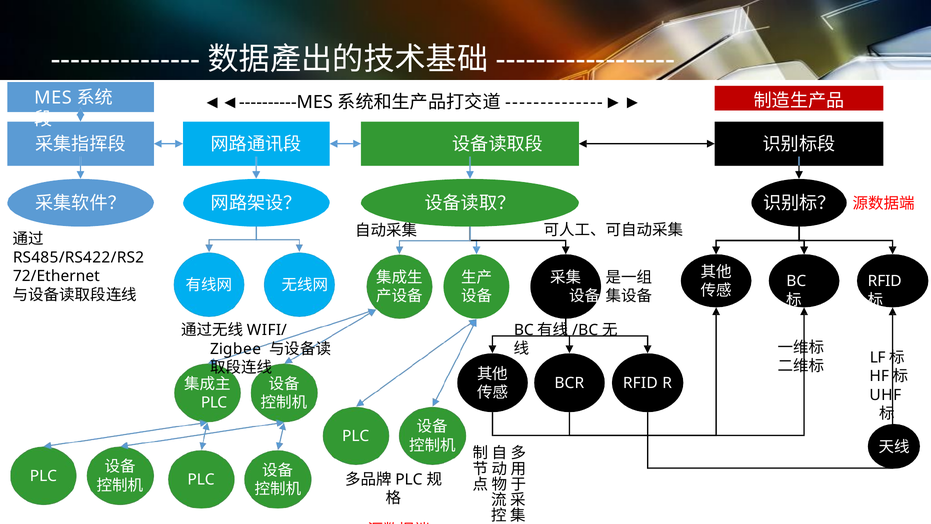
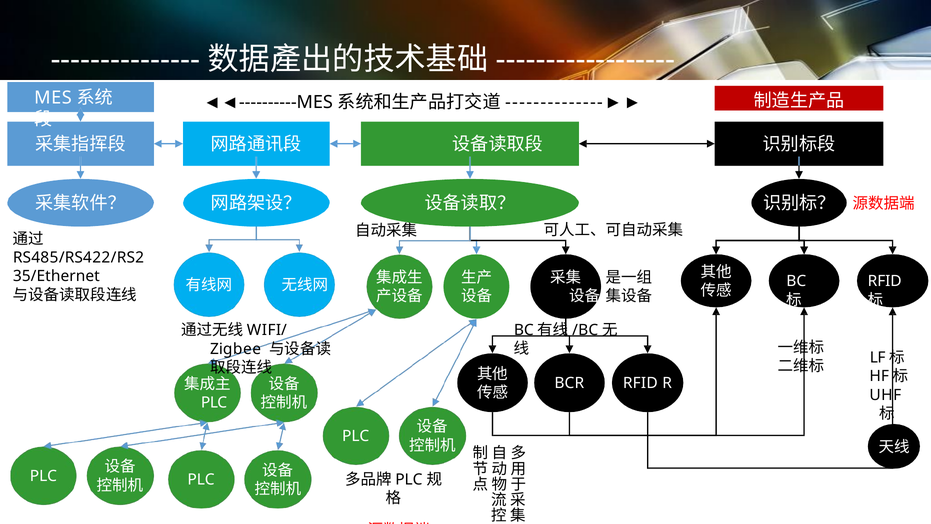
72/Ethernet: 72/Ethernet -> 35/Ethernet
